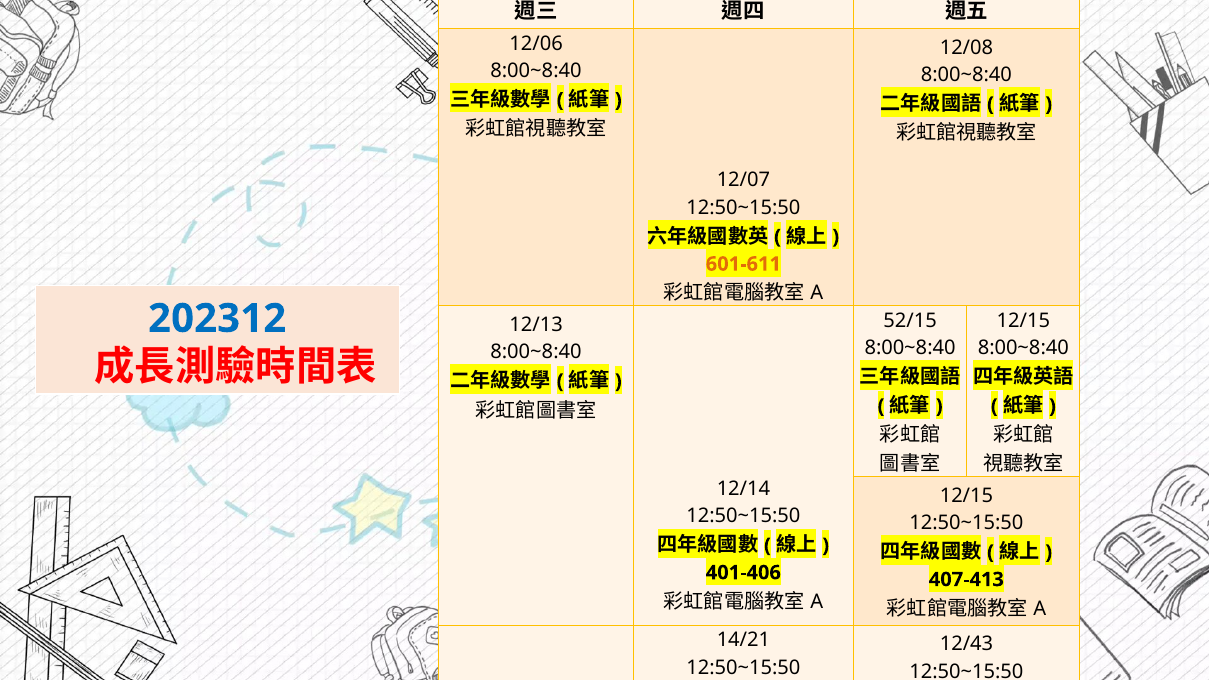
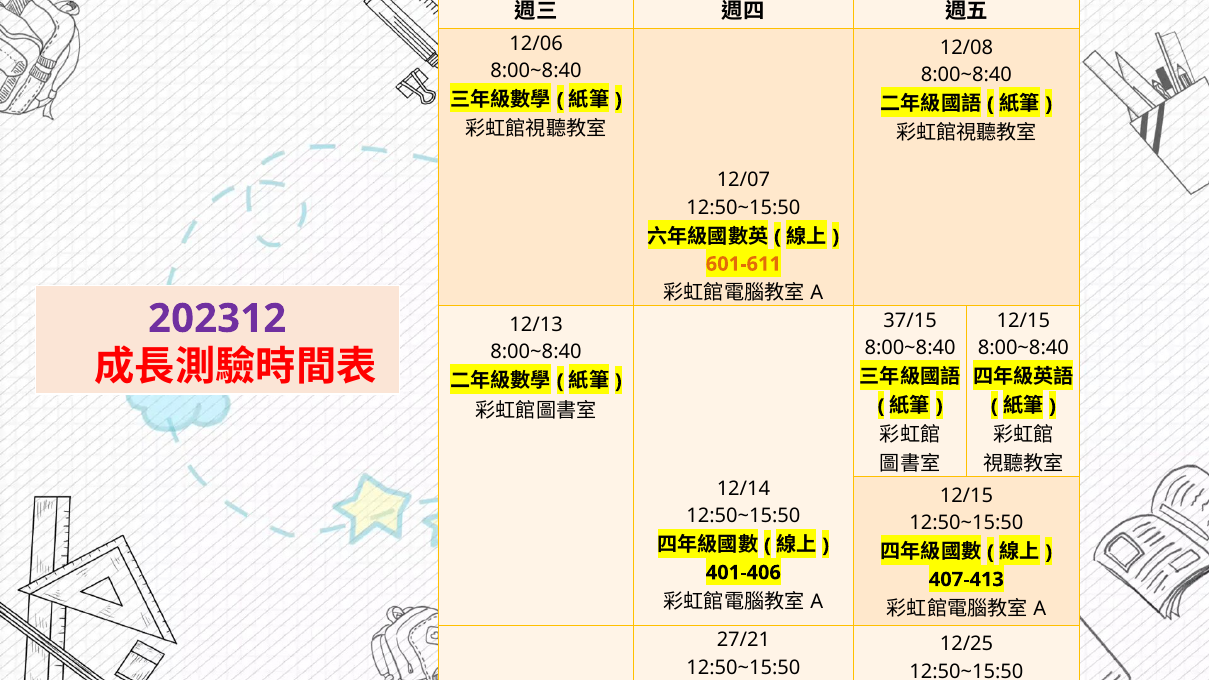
202312 colour: blue -> purple
52/15: 52/15 -> 37/15
14/21: 14/21 -> 27/21
12/43: 12/43 -> 12/25
